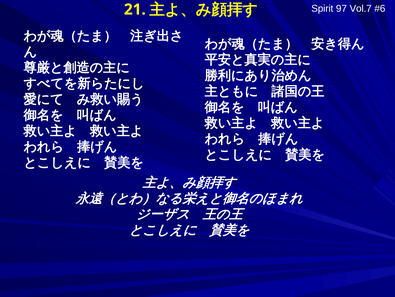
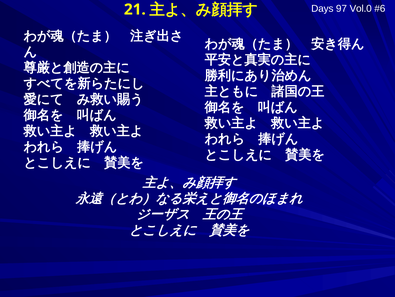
Spirit: Spirit -> Days
Vol.7: Vol.7 -> Vol.0
